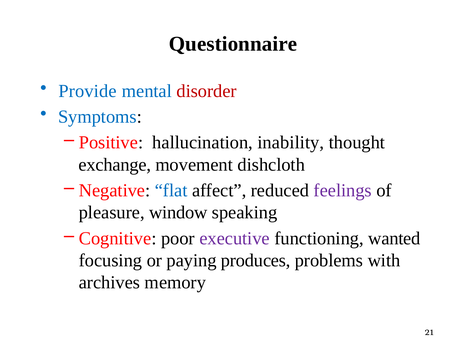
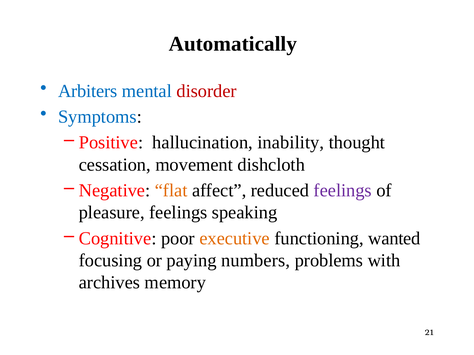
Questionnaire: Questionnaire -> Automatically
Provide: Provide -> Arbiters
exchange: exchange -> cessation
flat colour: blue -> orange
pleasure window: window -> feelings
executive colour: purple -> orange
produces: produces -> numbers
